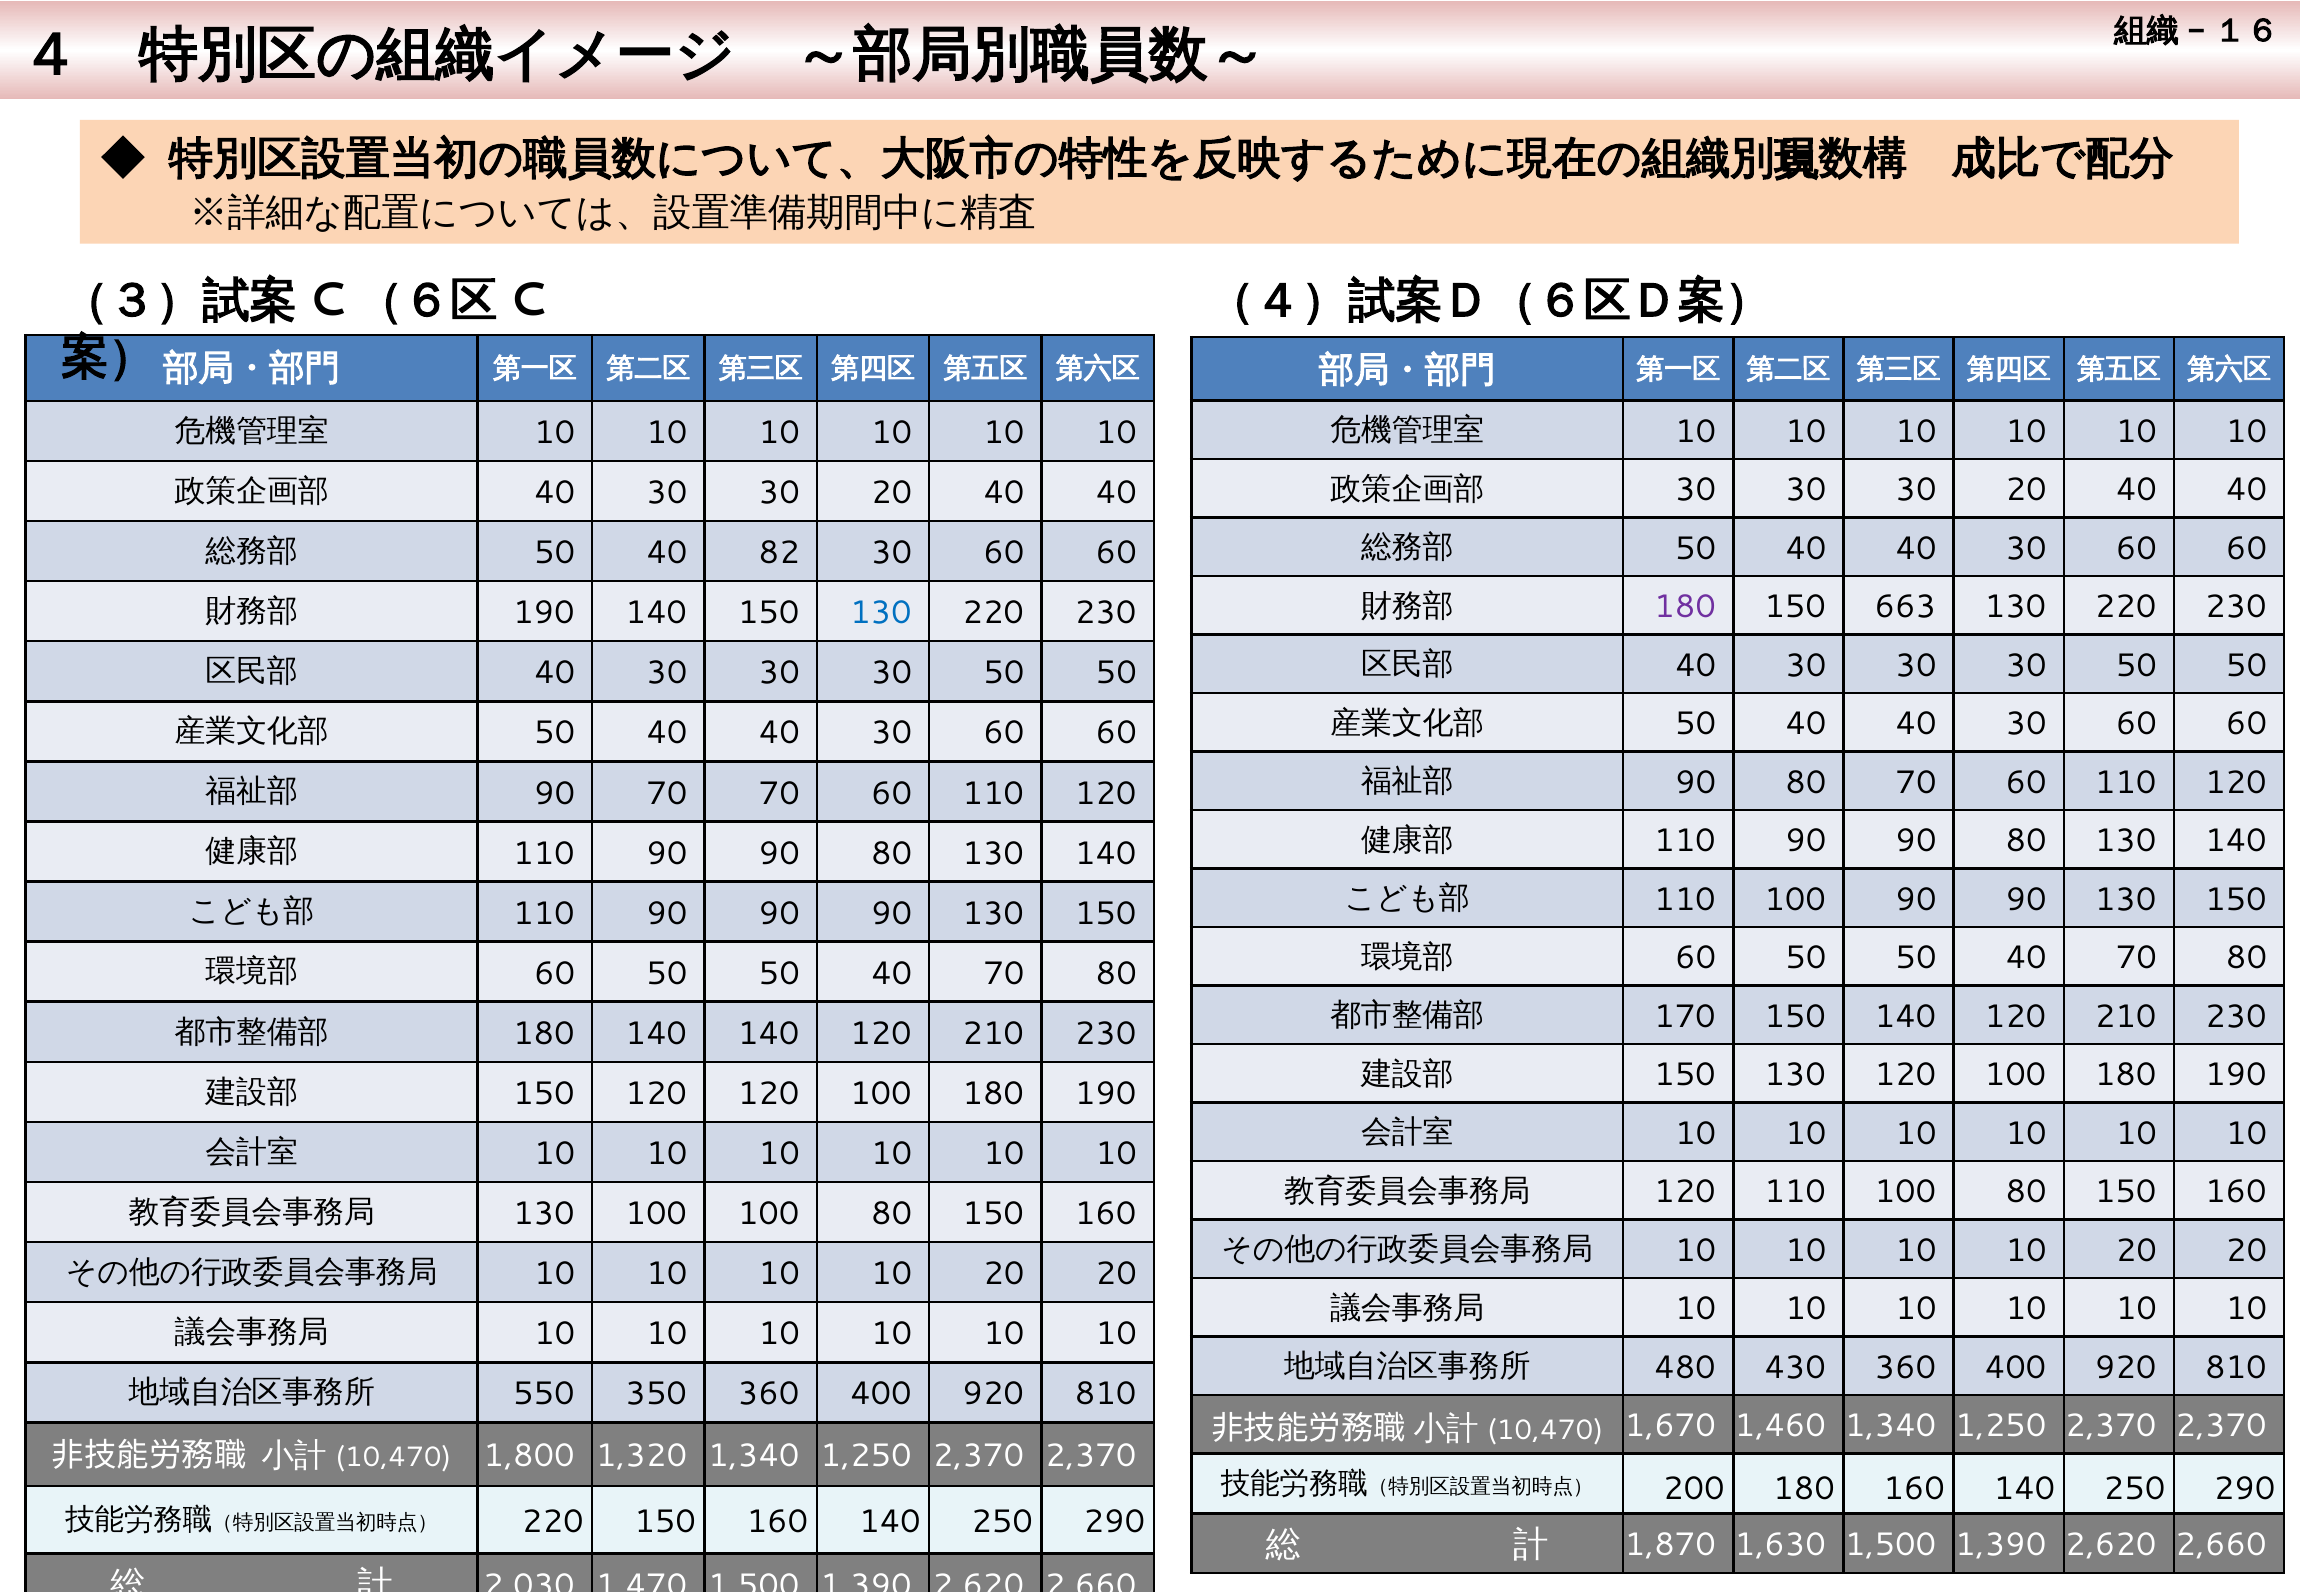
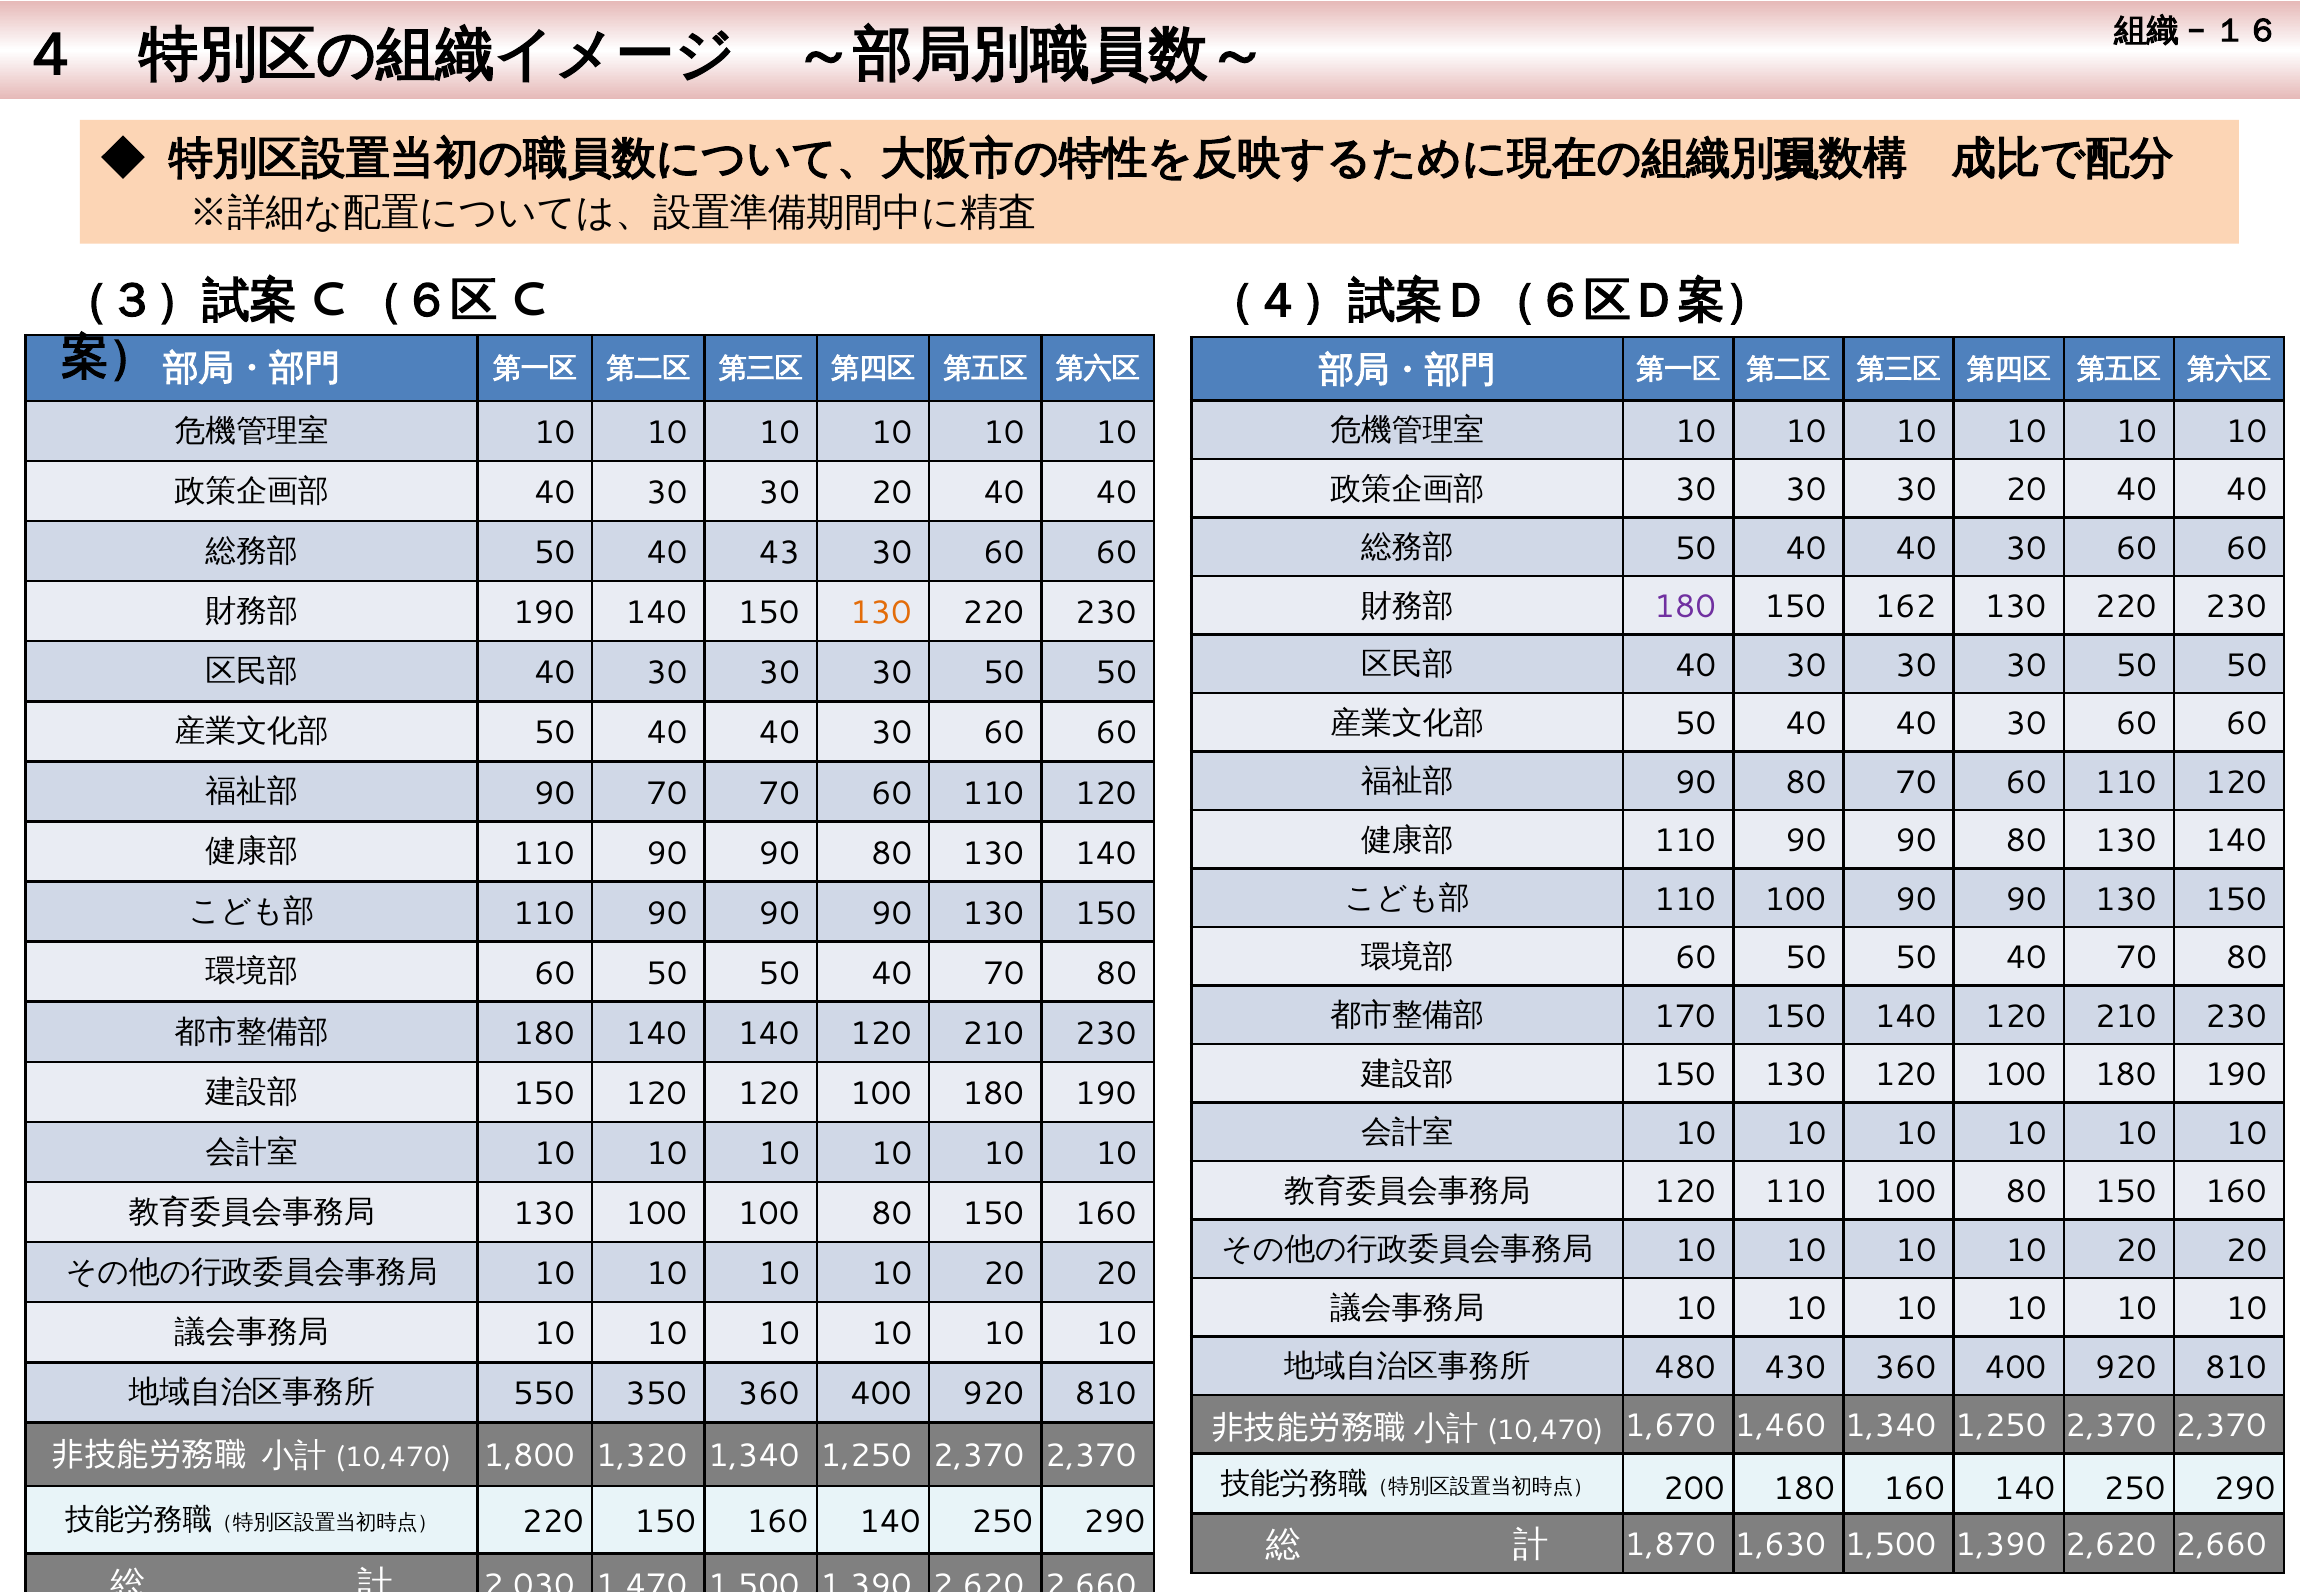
82: 82 -> 43
663: 663 -> 162
130 at (881, 613) colour: blue -> orange
